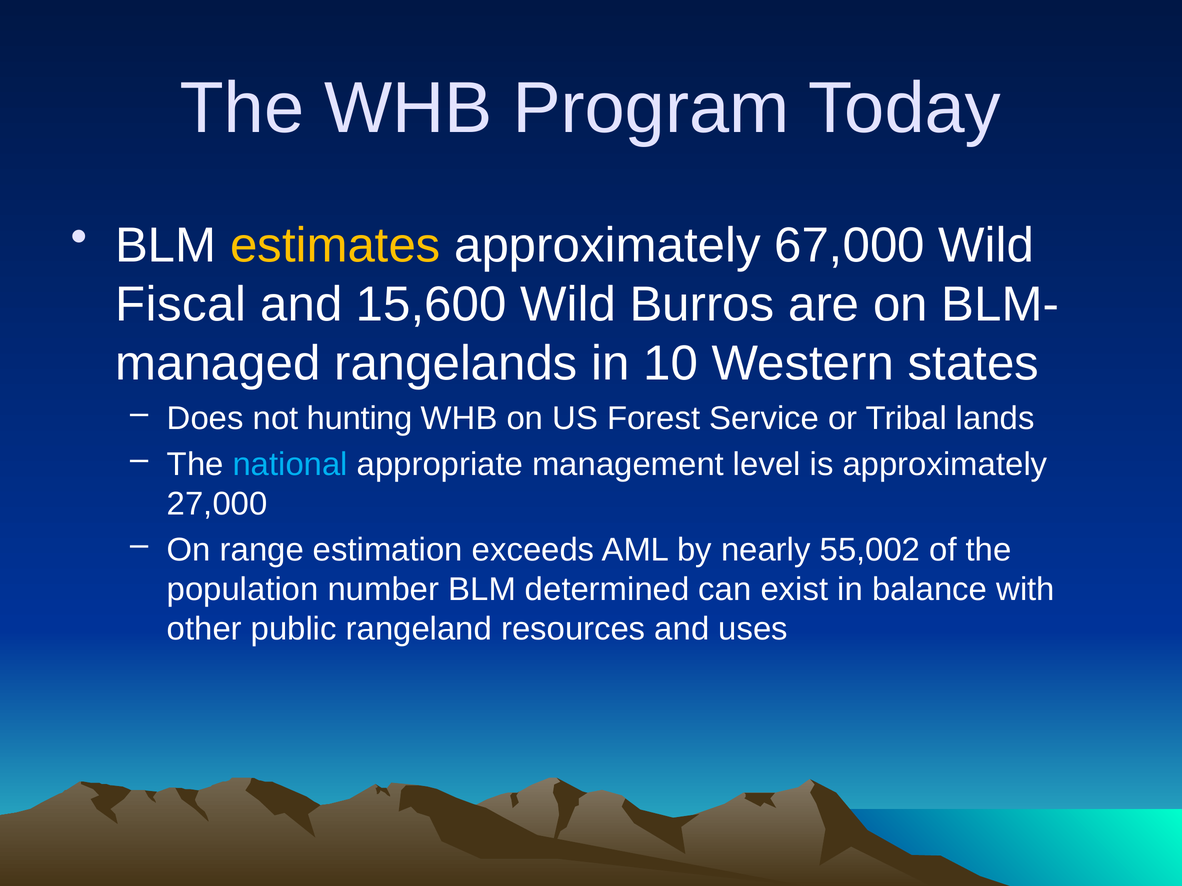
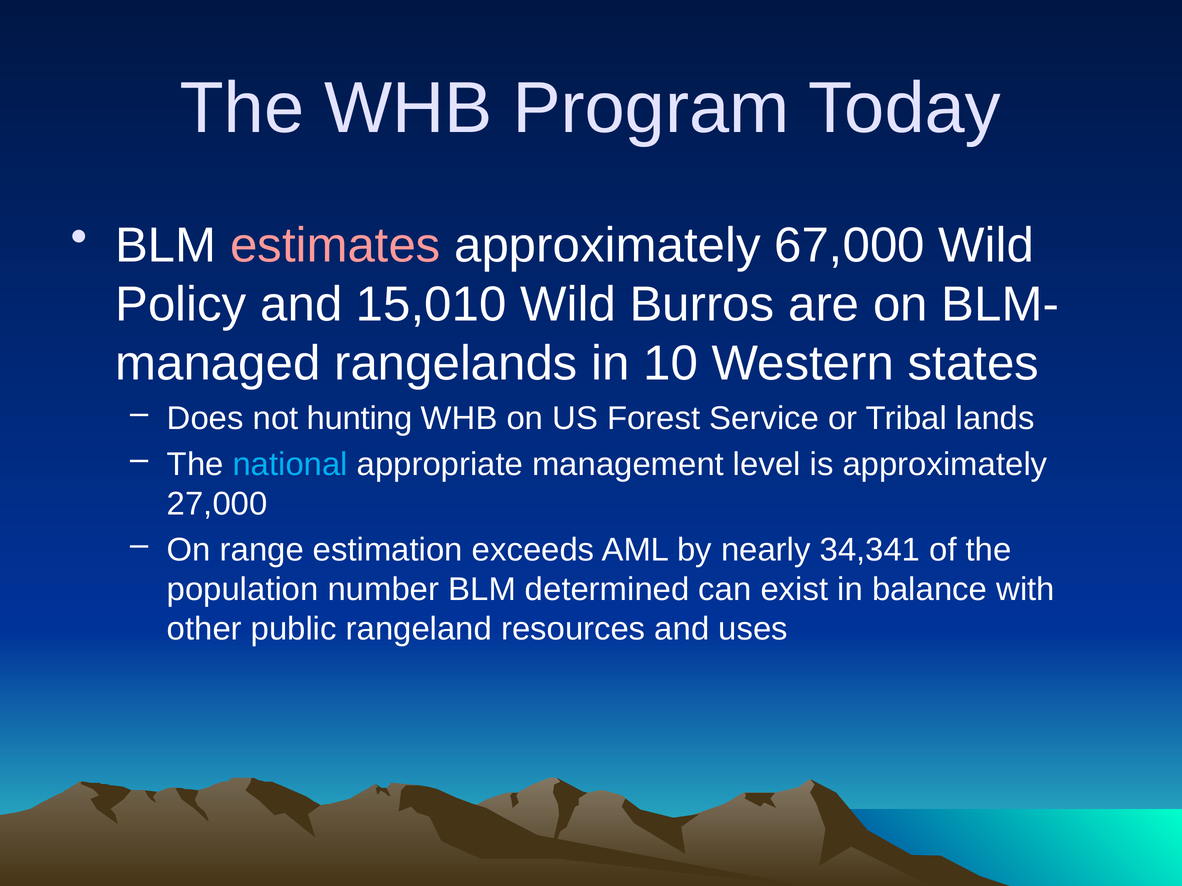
estimates colour: yellow -> pink
Fiscal: Fiscal -> Policy
15,600: 15,600 -> 15,010
55,002: 55,002 -> 34,341
